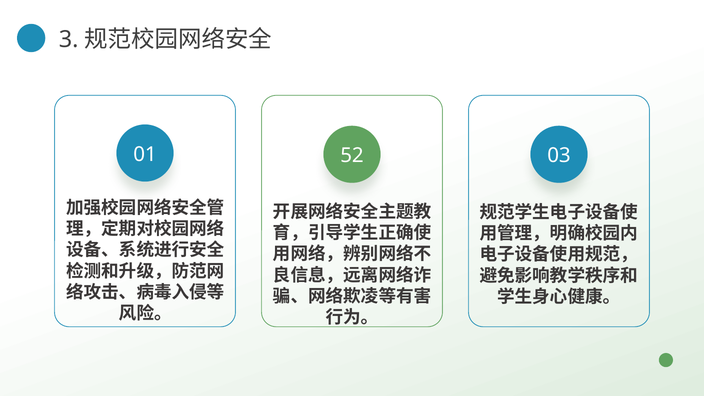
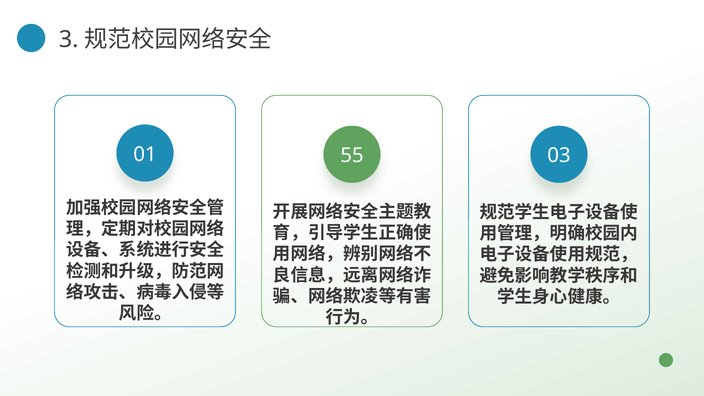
52: 52 -> 55
